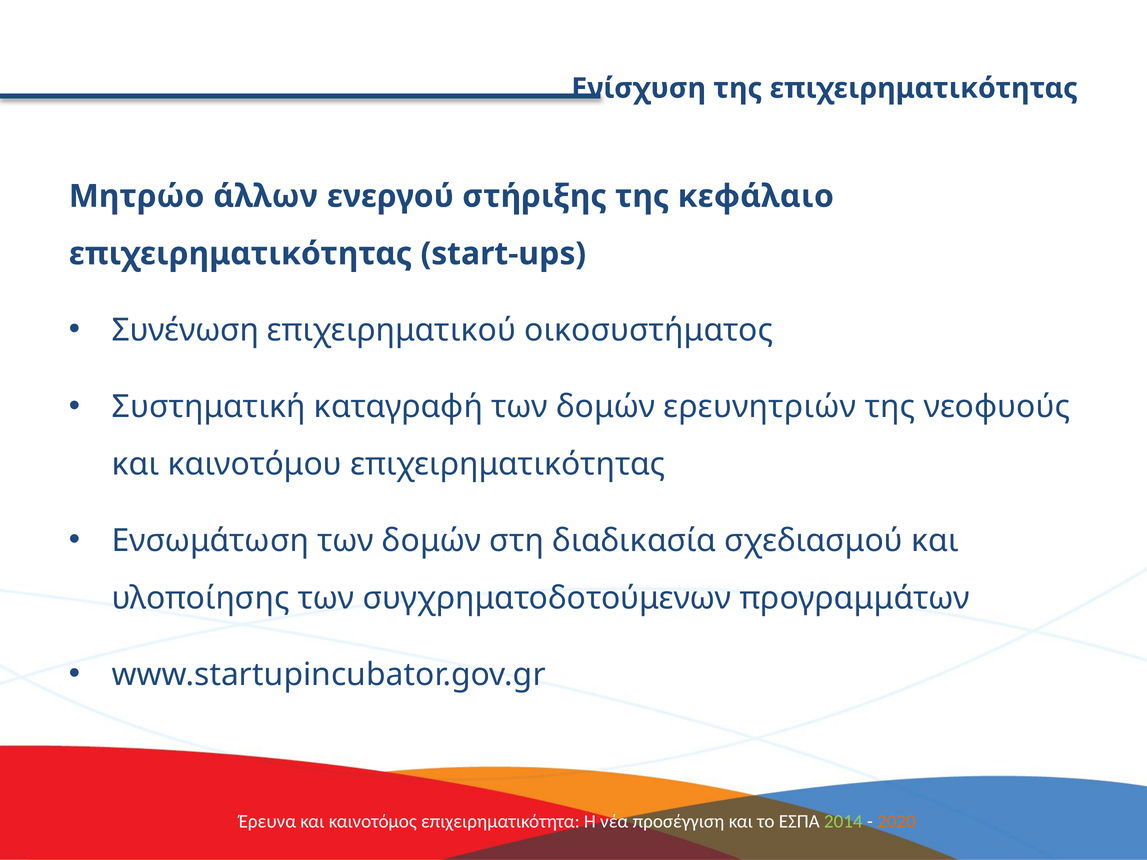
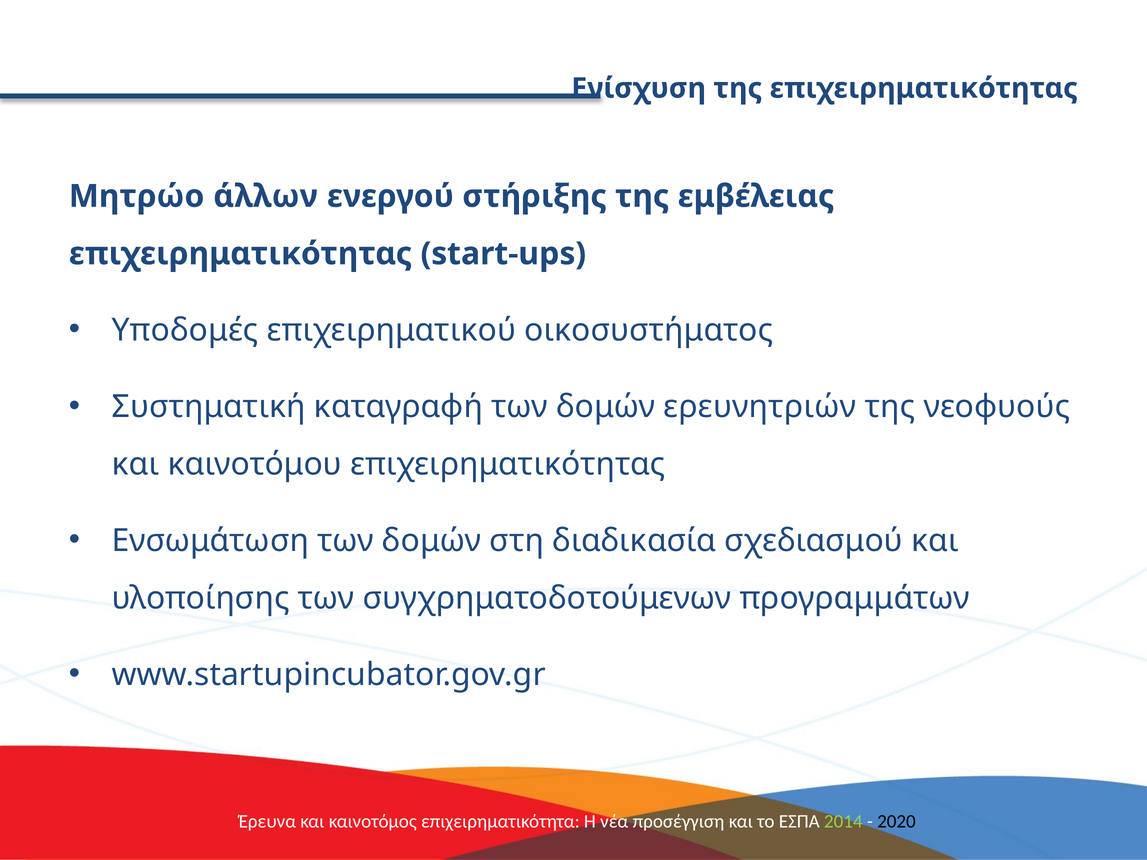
κεφάλαιο: κεφάλαιο -> εμβέλειας
Συνένωση: Συνένωση -> Υποδομές
2020 colour: orange -> black
